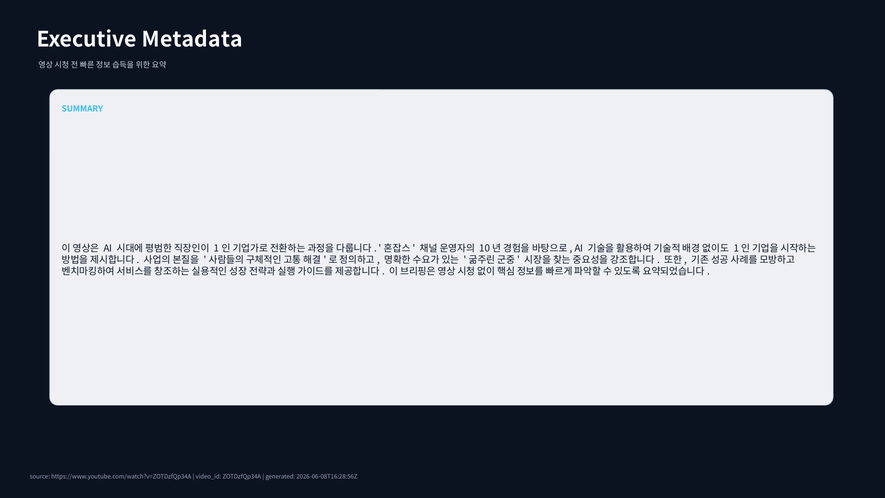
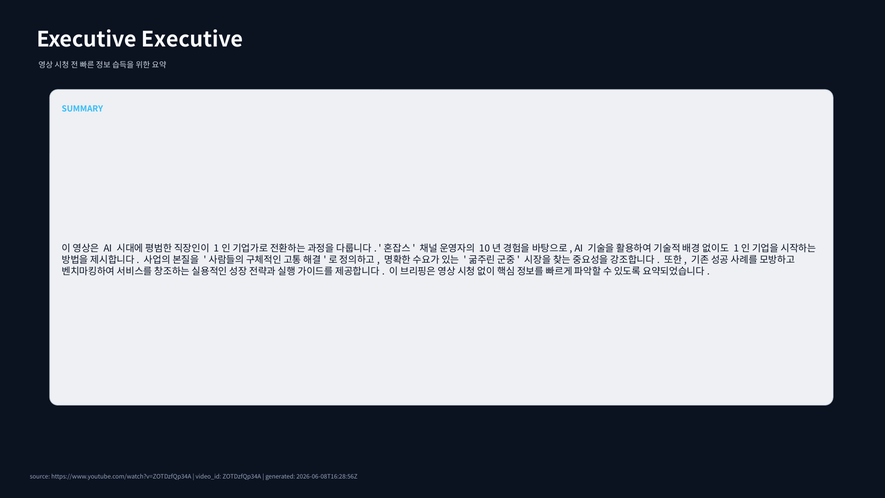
Executive Metadata: Metadata -> Executive
